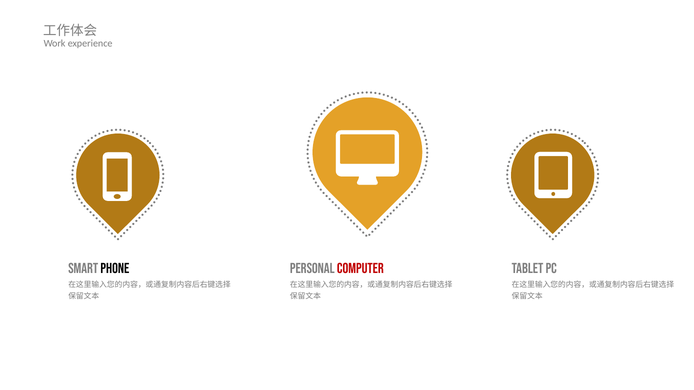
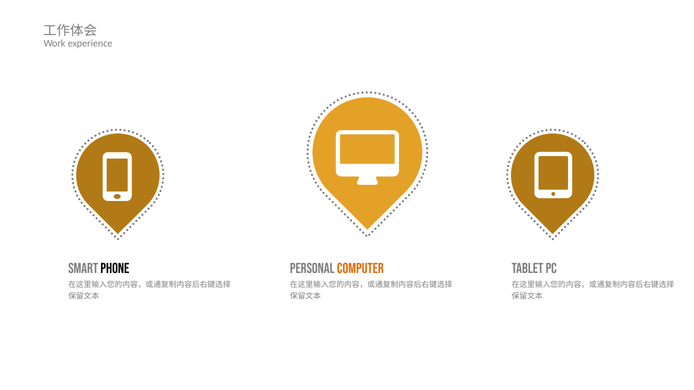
Computer colour: red -> orange
